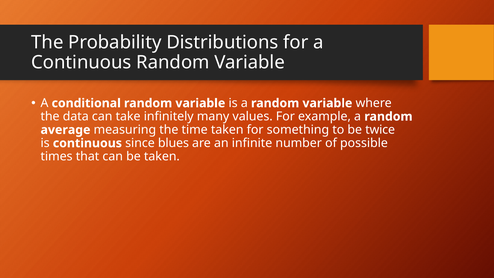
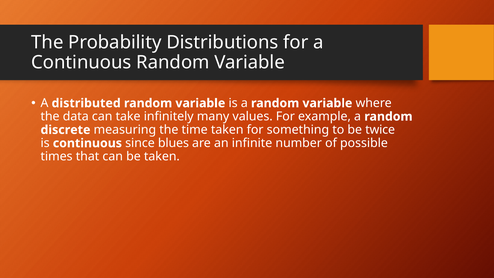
conditional: conditional -> distributed
average: average -> discrete
